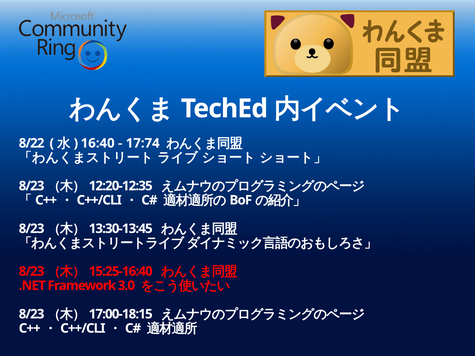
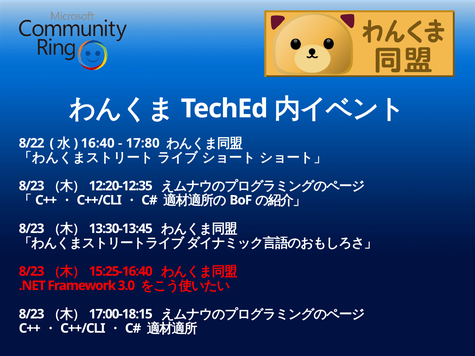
17:74: 17:74 -> 17:80
